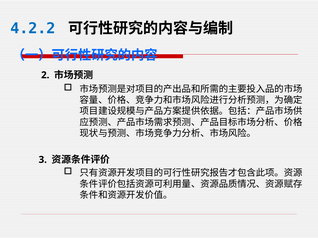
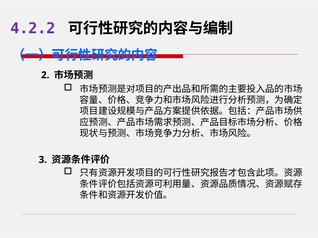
4.2.2 colour: blue -> purple
